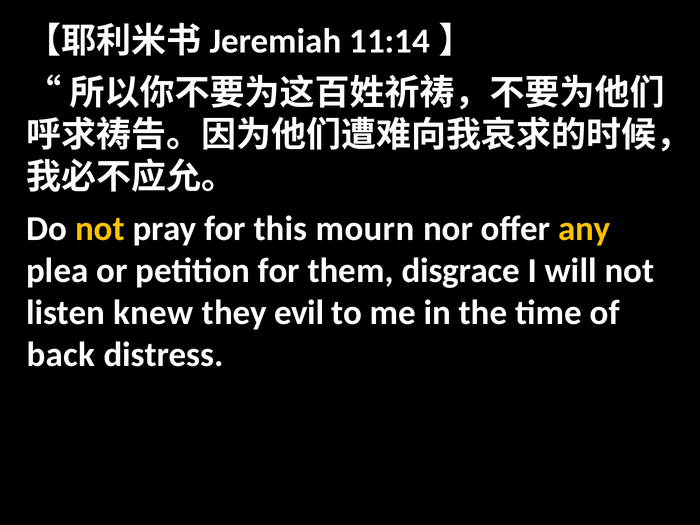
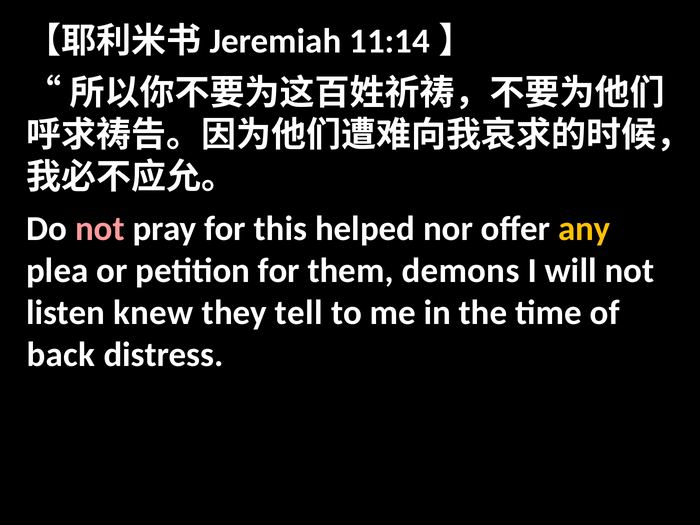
not at (100, 229) colour: yellow -> pink
mourn: mourn -> helped
disgrace: disgrace -> demons
evil: evil -> tell
